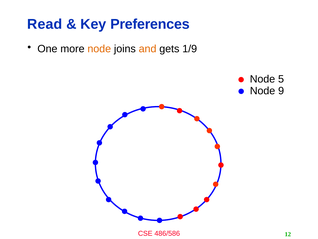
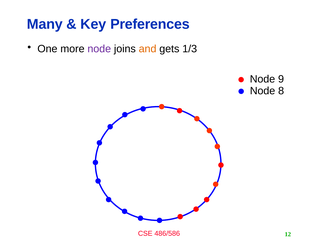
Read: Read -> Many
node at (99, 49) colour: orange -> purple
1/9: 1/9 -> 1/3
5: 5 -> 9
9: 9 -> 8
